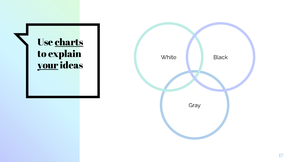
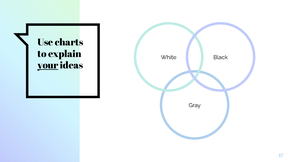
charts underline: present -> none
